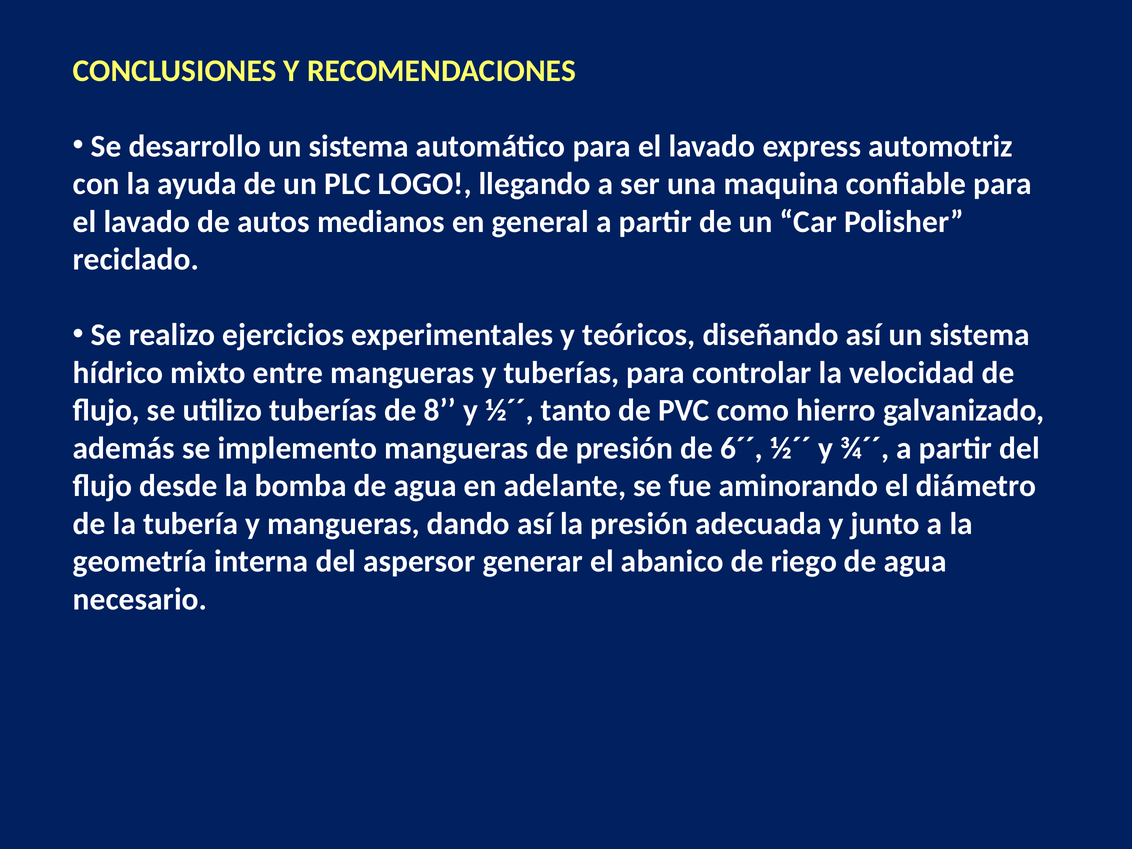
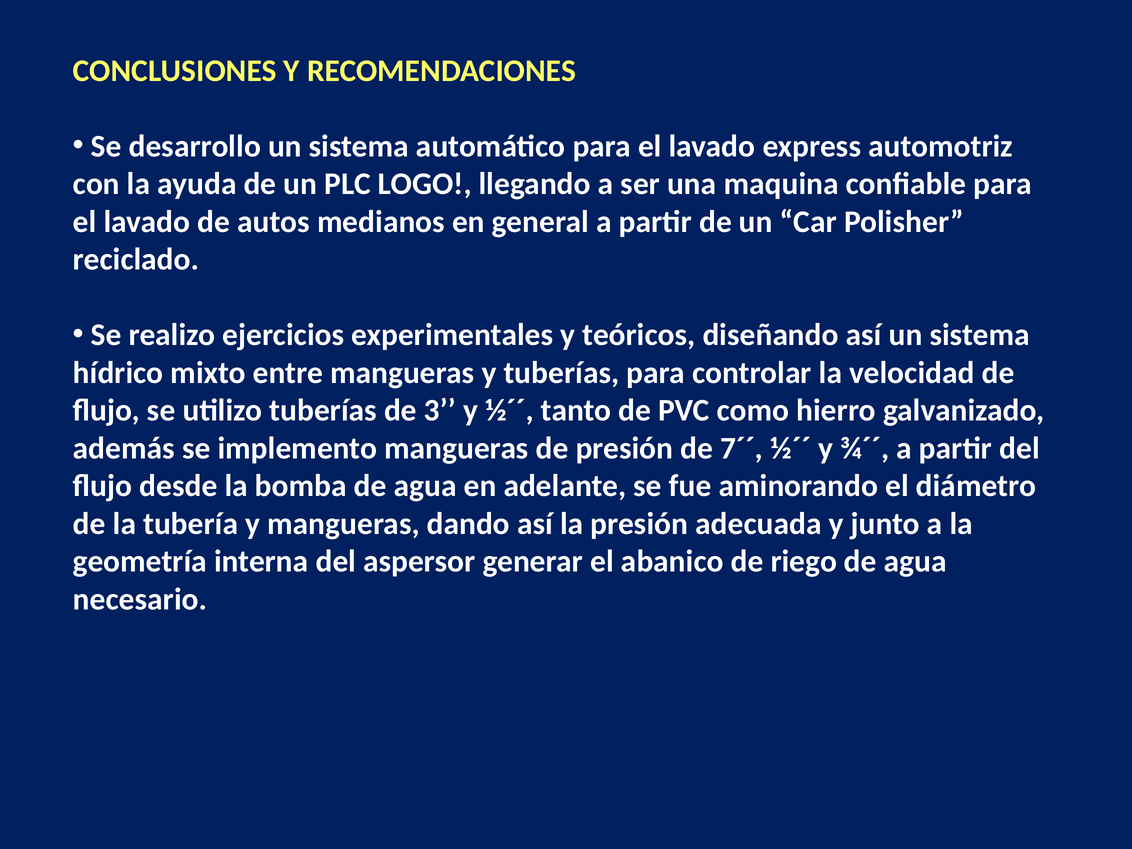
8: 8 -> 3
6´´: 6´´ -> 7´´
